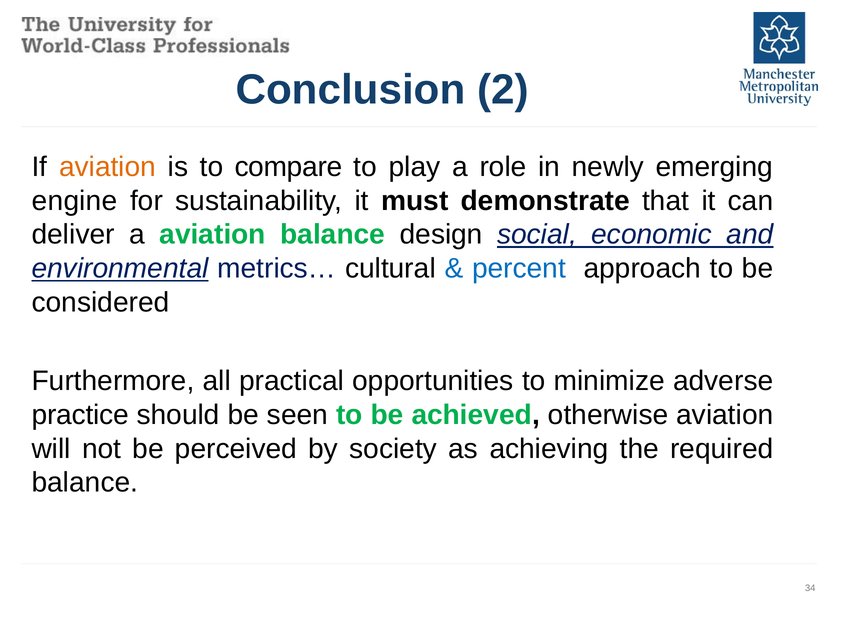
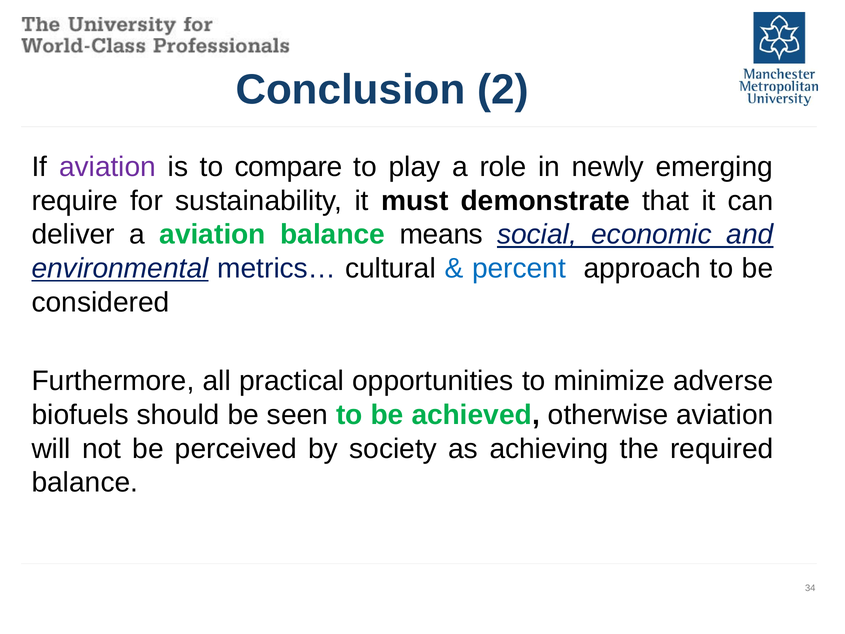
aviation at (108, 167) colour: orange -> purple
engine: engine -> require
design: design -> means
practice: practice -> biofuels
